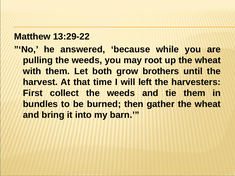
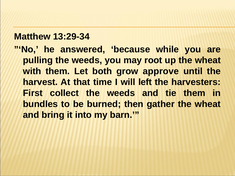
13:29-22: 13:29-22 -> 13:29-34
brothers: brothers -> approve
